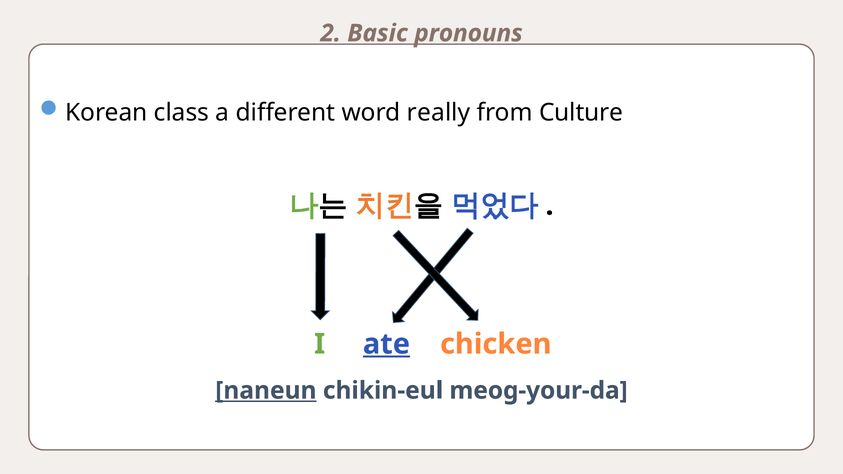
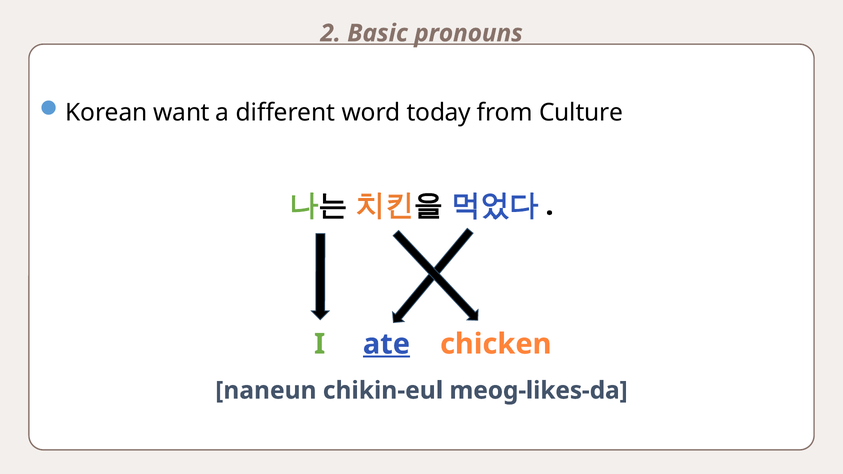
class: class -> want
really: really -> today
naneun underline: present -> none
meog-your-da: meog-your-da -> meog-likes-da
